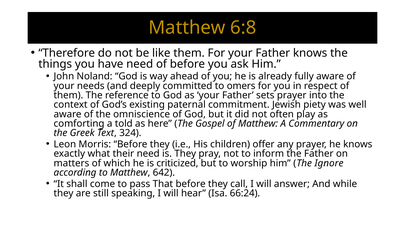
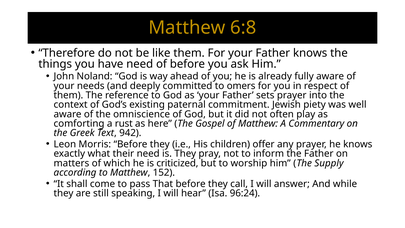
told: told -> rust
324: 324 -> 942
Ignore: Ignore -> Supply
642: 642 -> 152
66:24: 66:24 -> 96:24
